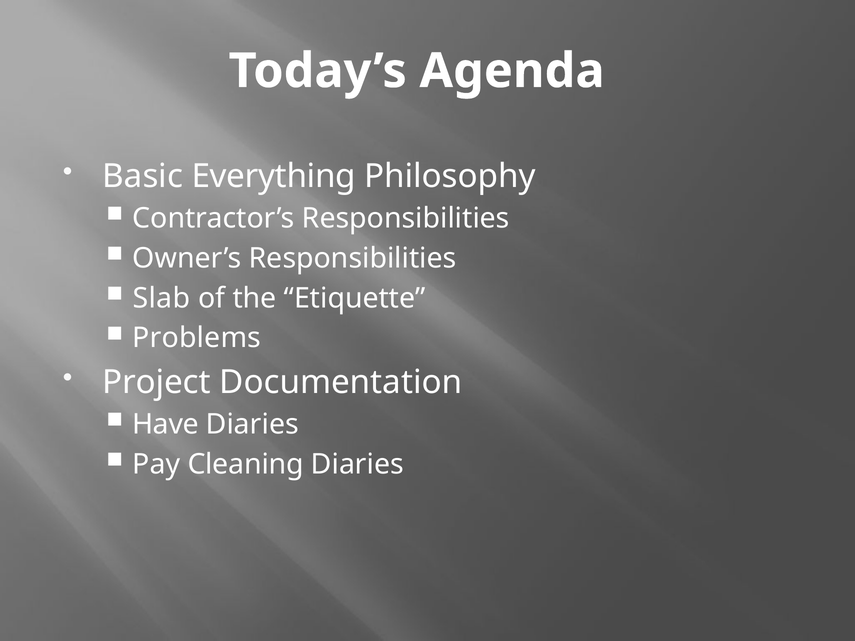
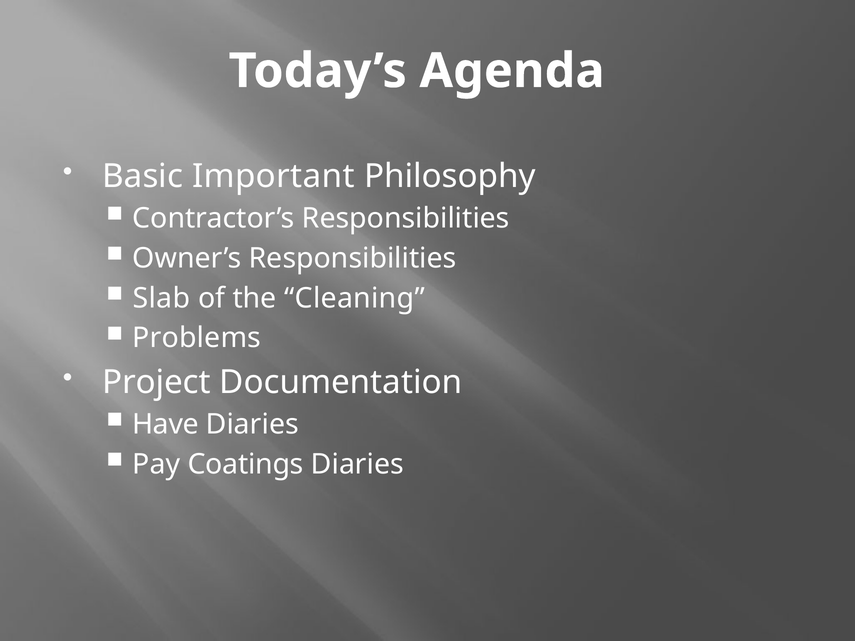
Everything: Everything -> Important
Etiquette: Etiquette -> Cleaning
Cleaning: Cleaning -> Coatings
